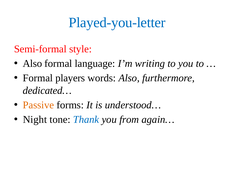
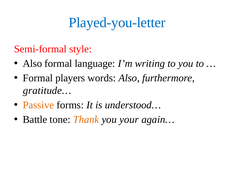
dedicated…: dedicated… -> gratitude…
Night: Night -> Battle
Thank colour: blue -> orange
from: from -> your
